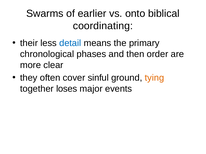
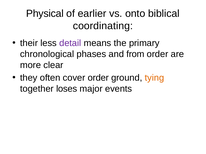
Swarms: Swarms -> Physical
detail colour: blue -> purple
then: then -> from
cover sinful: sinful -> order
